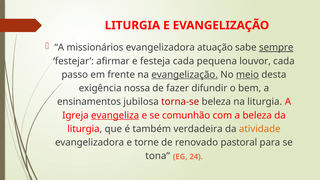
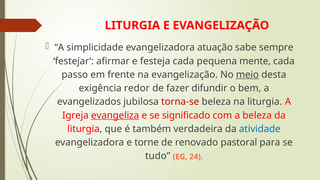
missionários: missionários -> simplicidade
sempre underline: present -> none
louvor: louvor -> mente
evangelização at (185, 75) underline: present -> none
nossa: nossa -> redor
ensinamentos: ensinamentos -> evangelizados
comunhão: comunhão -> significado
atividade colour: orange -> blue
tona: tona -> tudo
